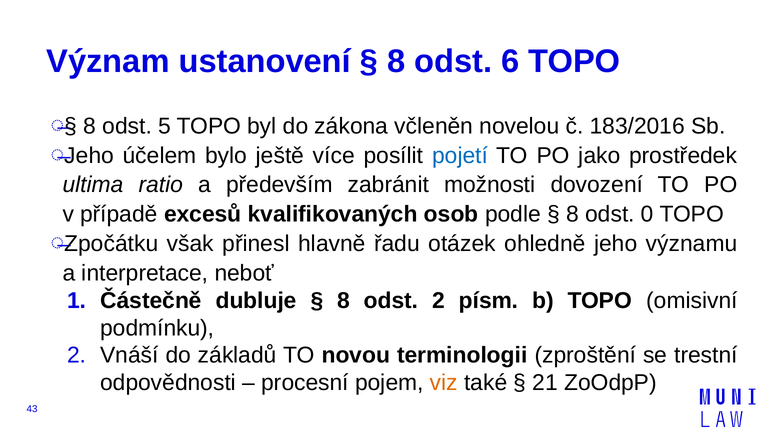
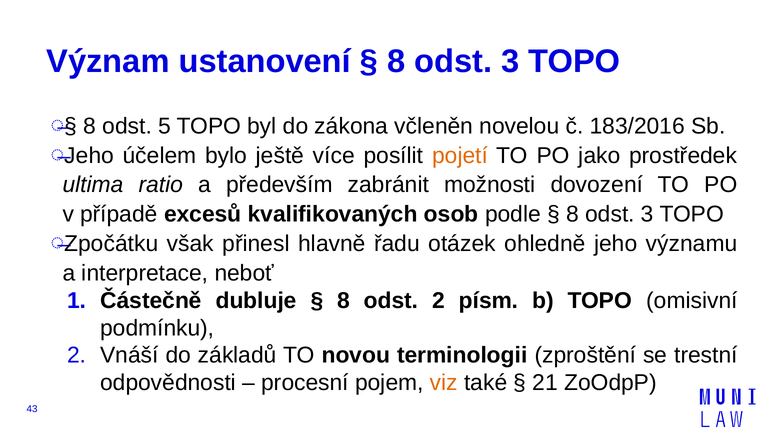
6 at (510, 62): 6 -> 3
pojetí colour: blue -> orange
0 at (647, 214): 0 -> 3
